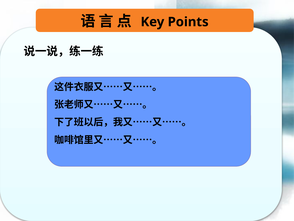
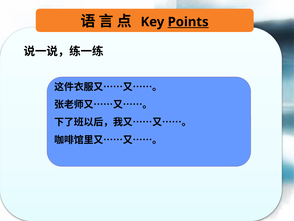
Points underline: none -> present
